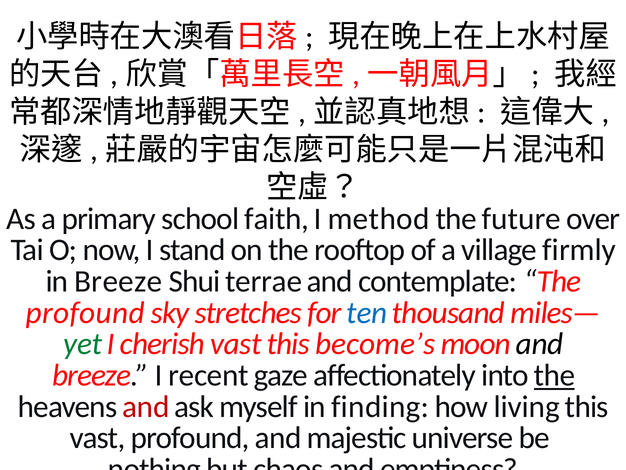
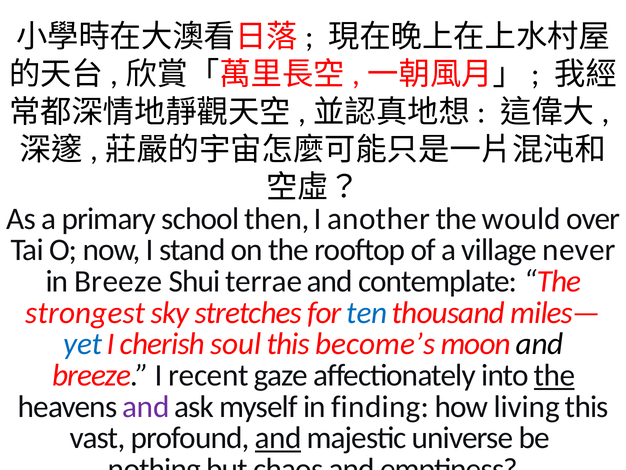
faith: faith -> then
method: method -> another
future: future -> would
firmly: firmly -> never
profound at (85, 312): profound -> strongest
yet colour: green -> blue
cherish vast: vast -> soul
and at (146, 406) colour: red -> purple
and at (278, 438) underline: none -> present
